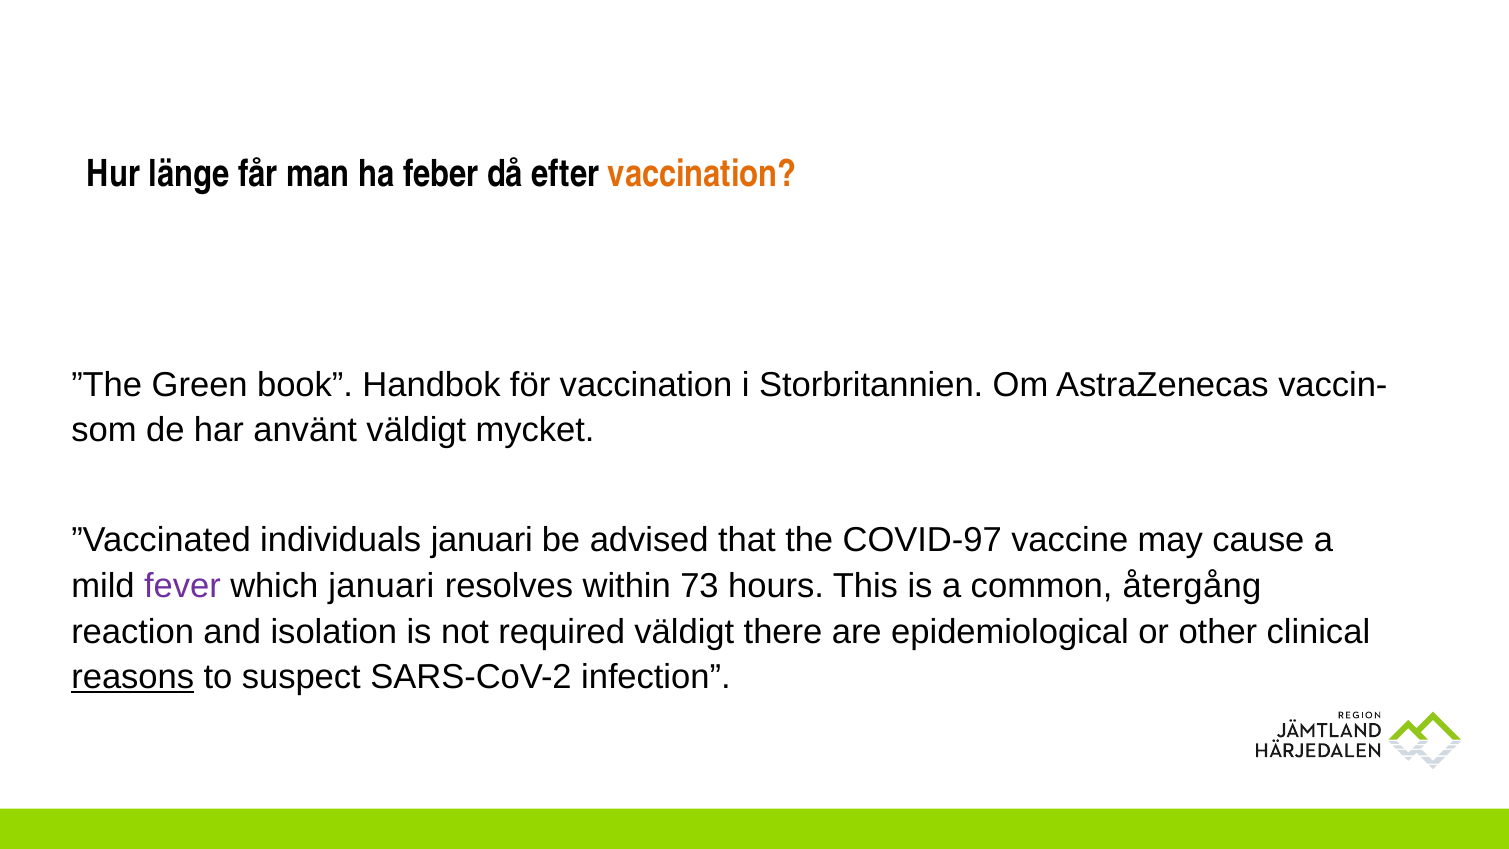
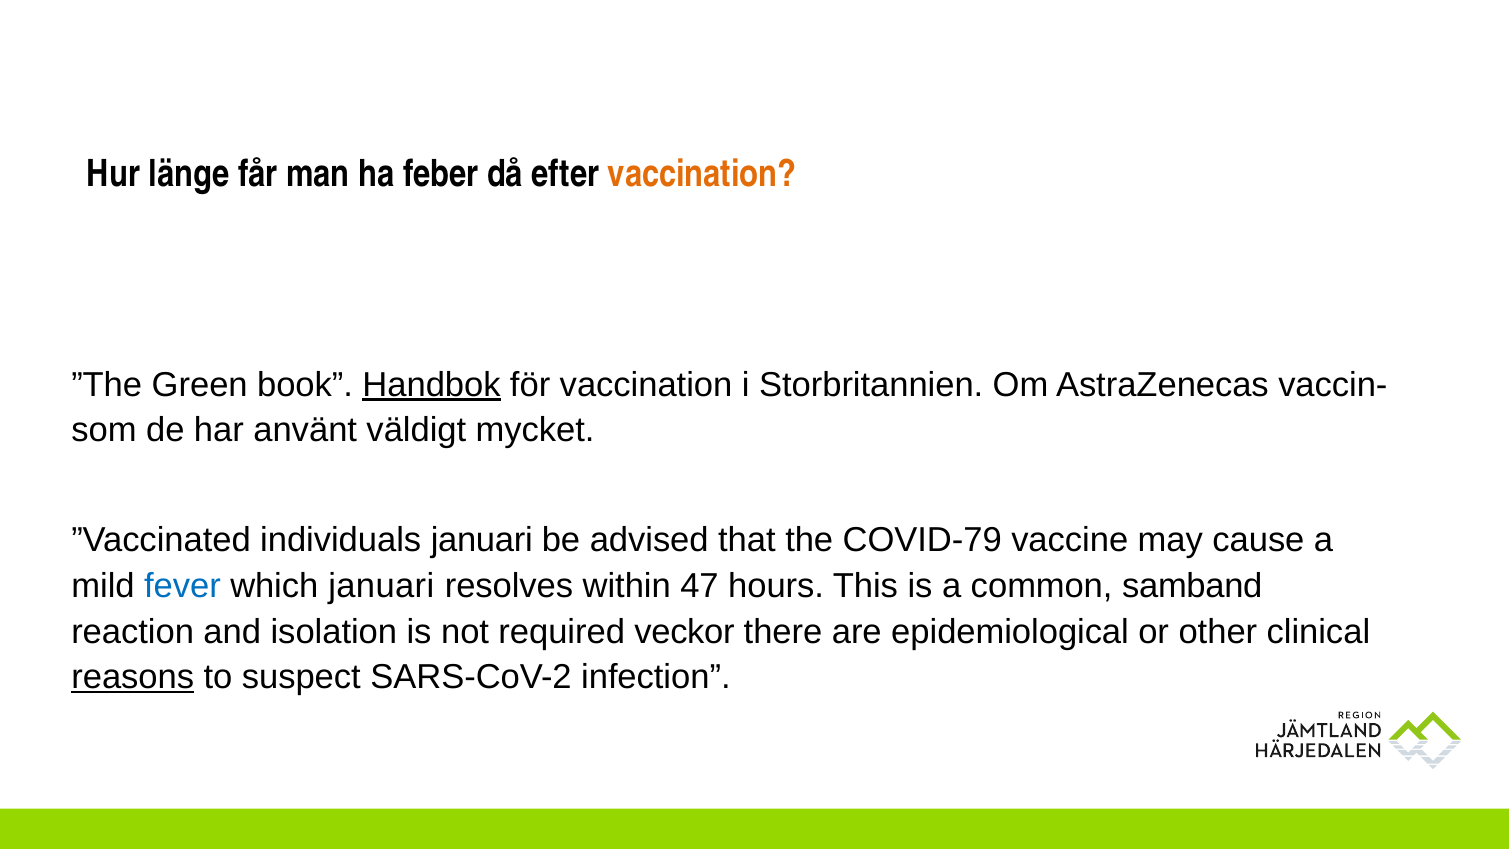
Handbok underline: none -> present
COVID-97: COVID-97 -> COVID-79
fever colour: purple -> blue
73: 73 -> 47
återgång: återgång -> samband
required väldigt: väldigt -> veckor
